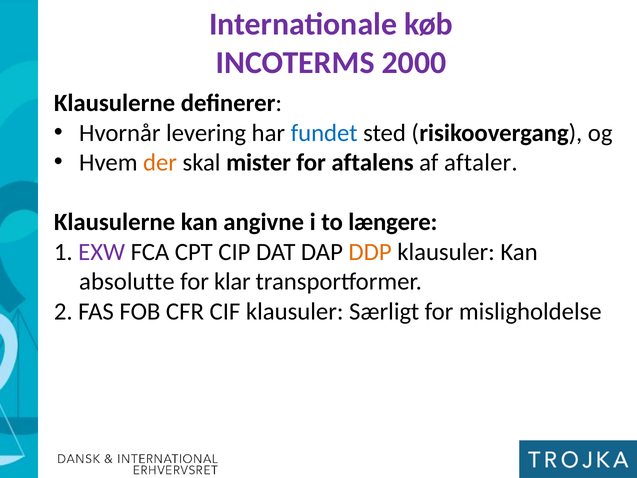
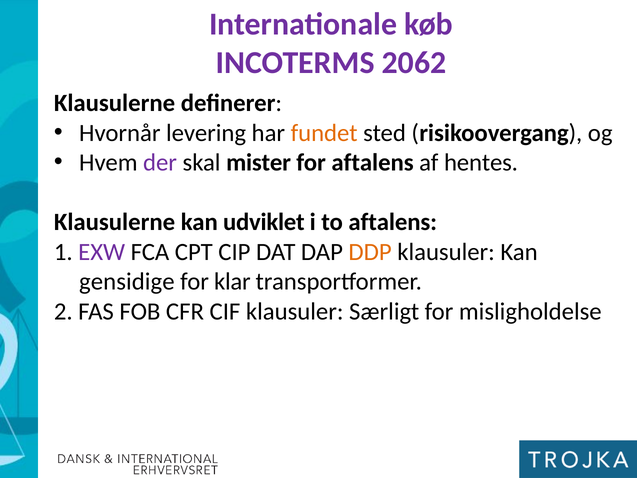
2000: 2000 -> 2062
fundet colour: blue -> orange
der colour: orange -> purple
aftaler: aftaler -> hentes
angivne: angivne -> udviklet
to længere: længere -> aftalens
absolutte: absolutte -> gensidige
